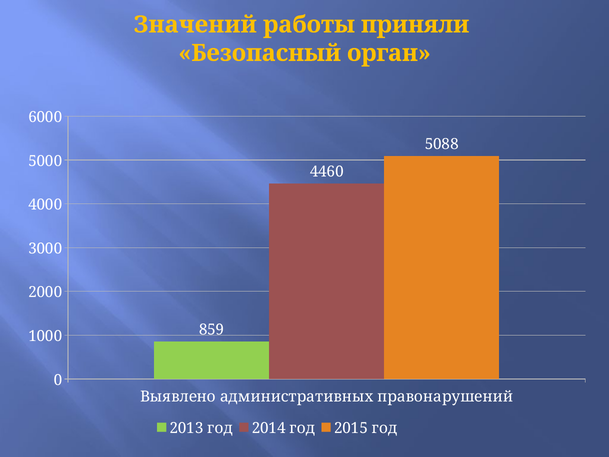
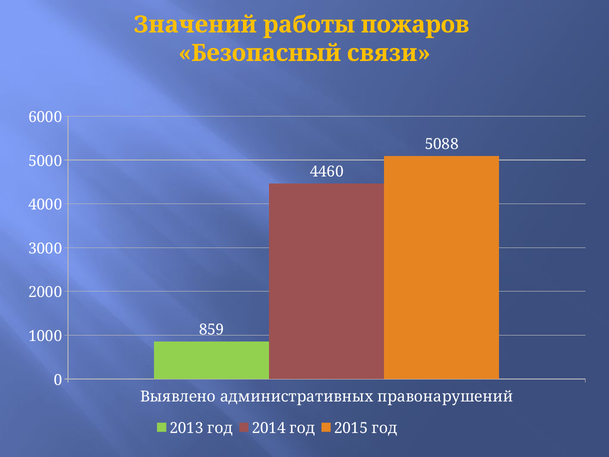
приняли: приняли -> пожаров
орган: орган -> связи
